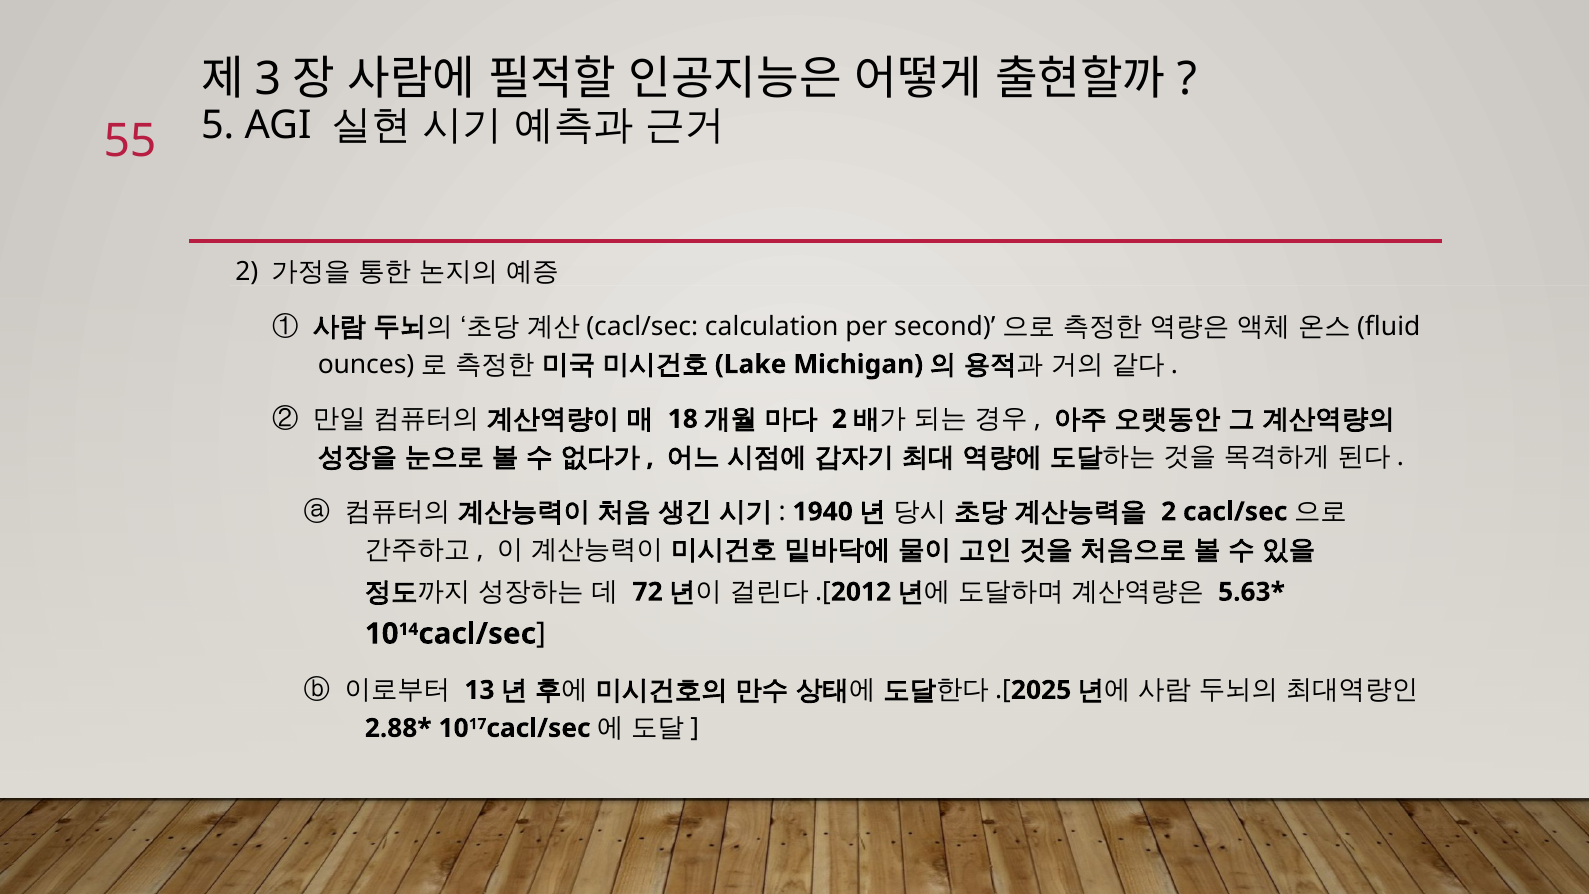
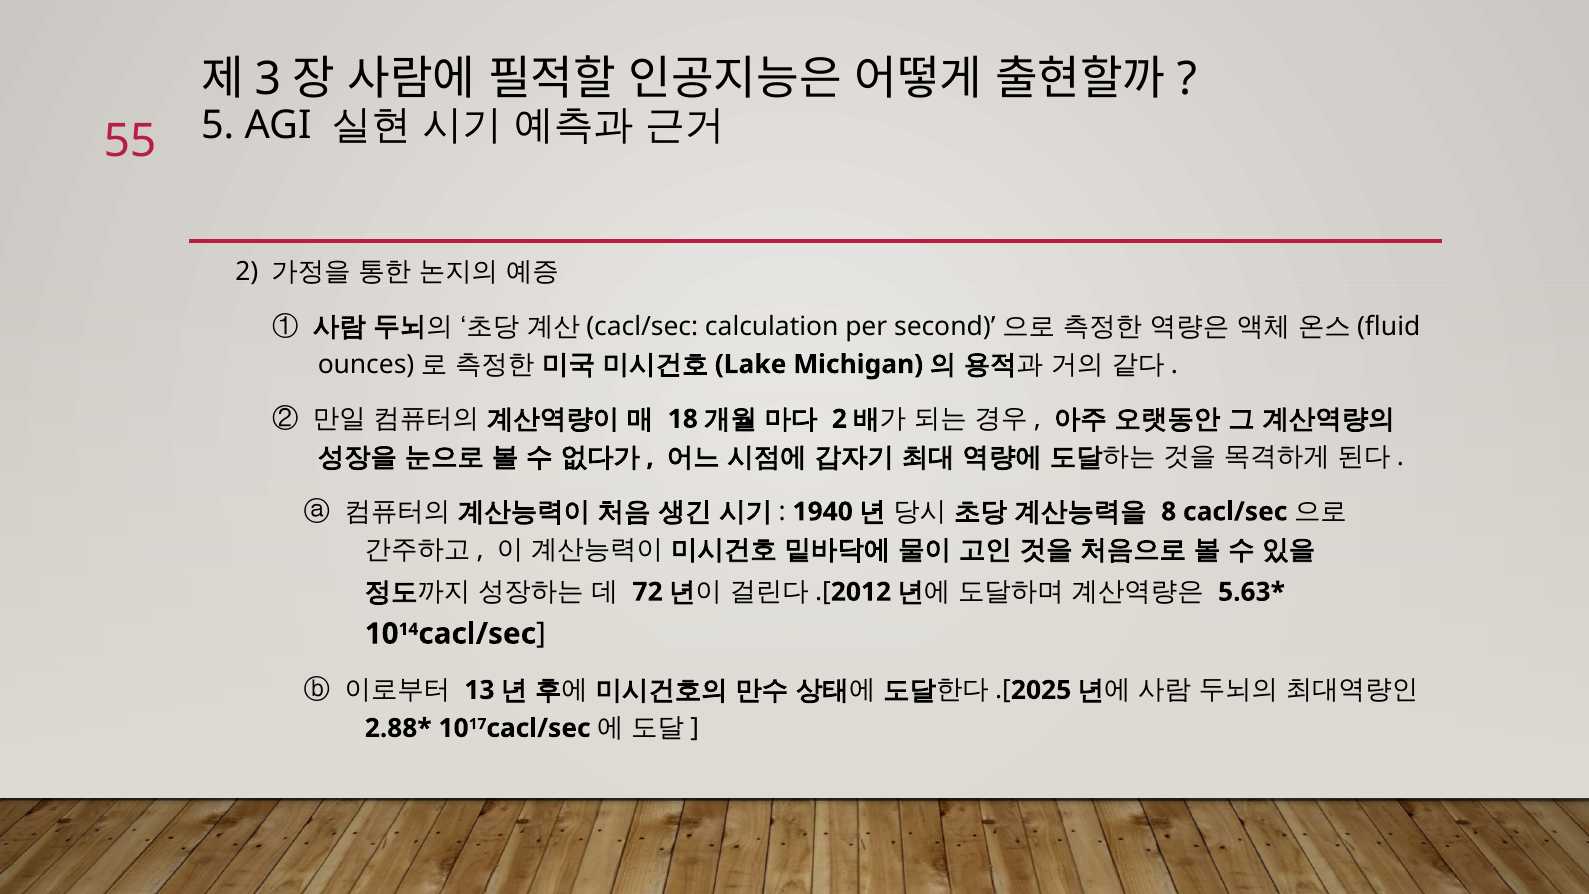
2 at (1169, 512): 2 -> 8
